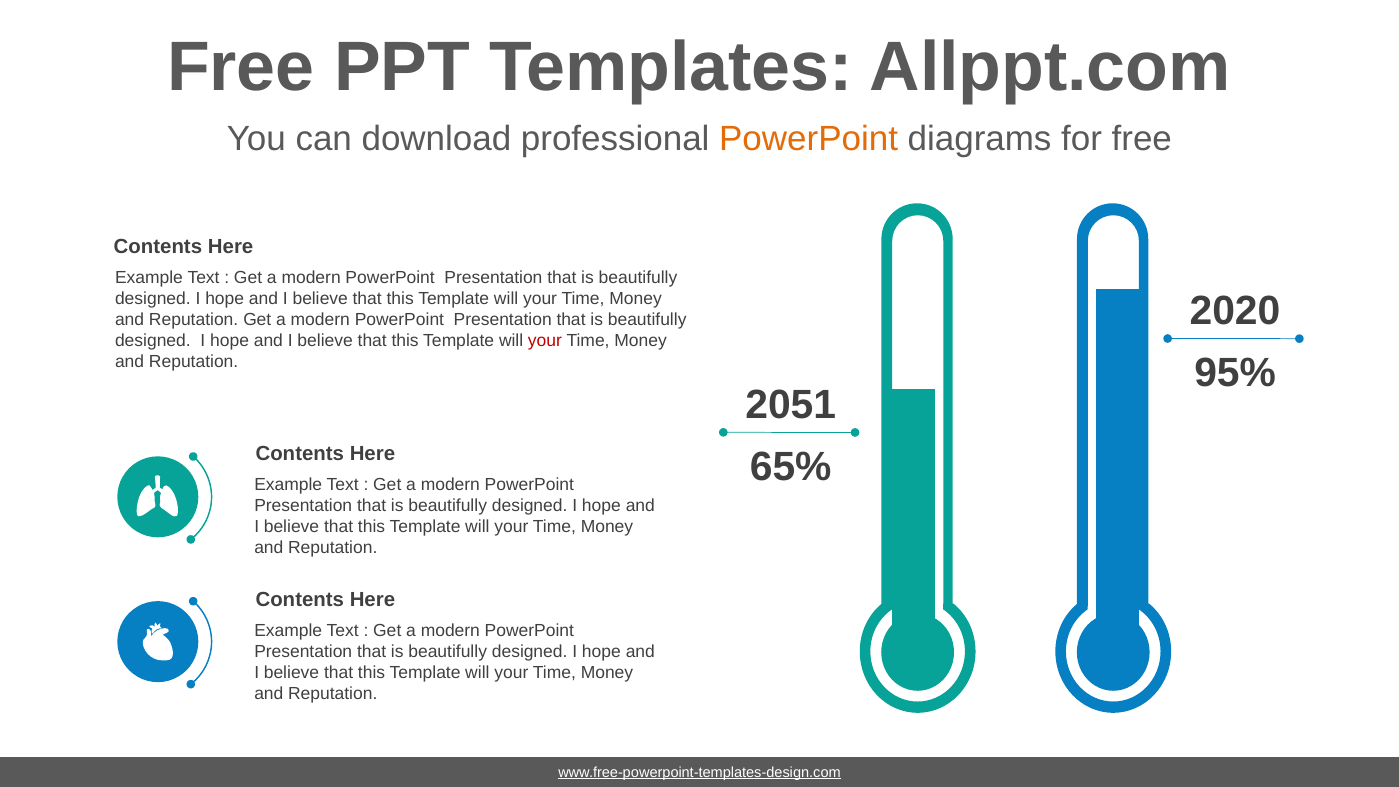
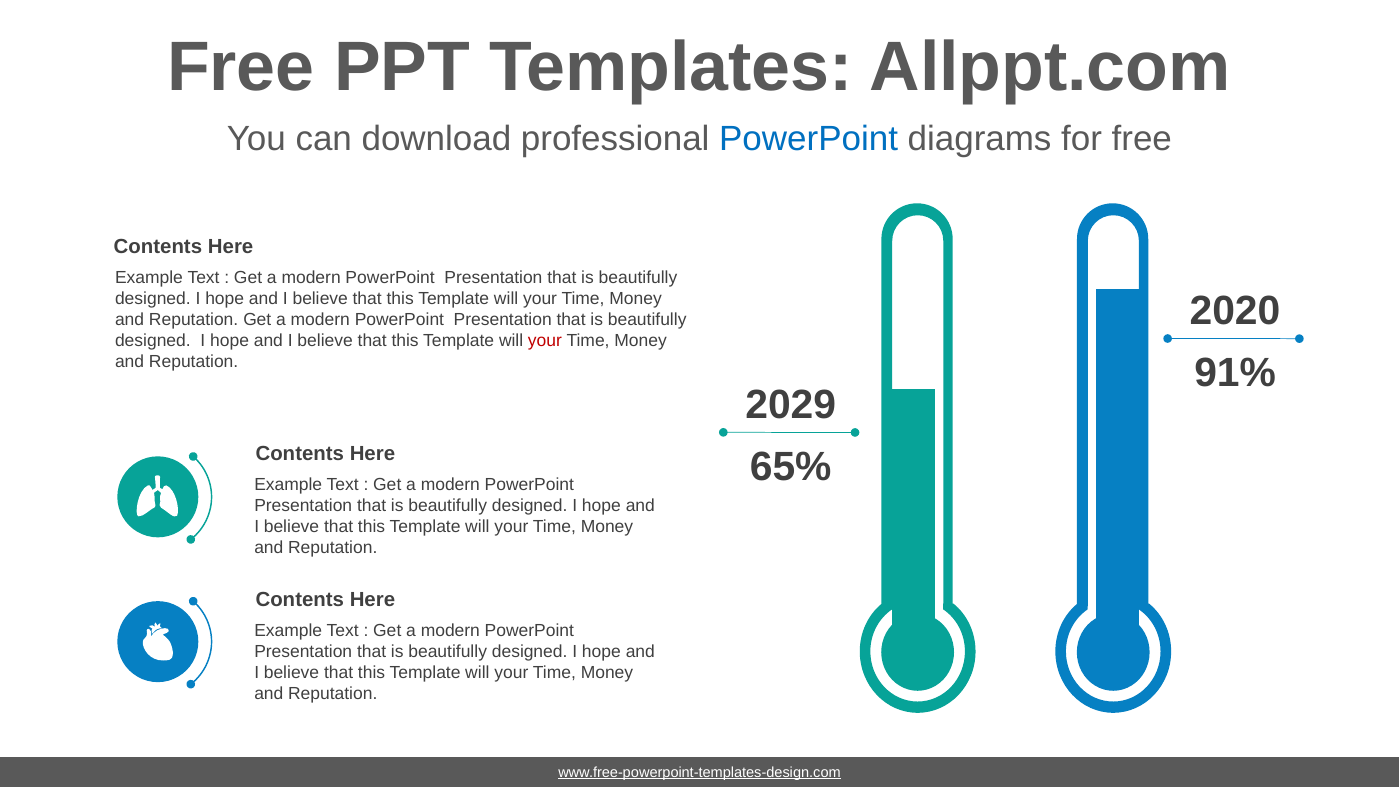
PowerPoint at (809, 139) colour: orange -> blue
95%: 95% -> 91%
2051: 2051 -> 2029
